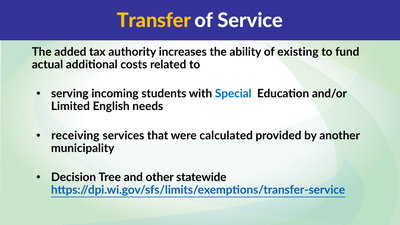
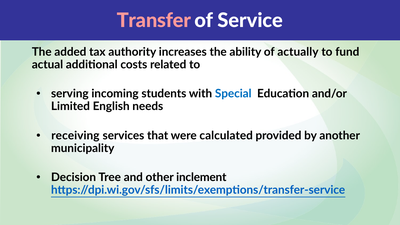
Transfer colour: yellow -> pink
existing: existing -> actually
statewide: statewide -> inclement
